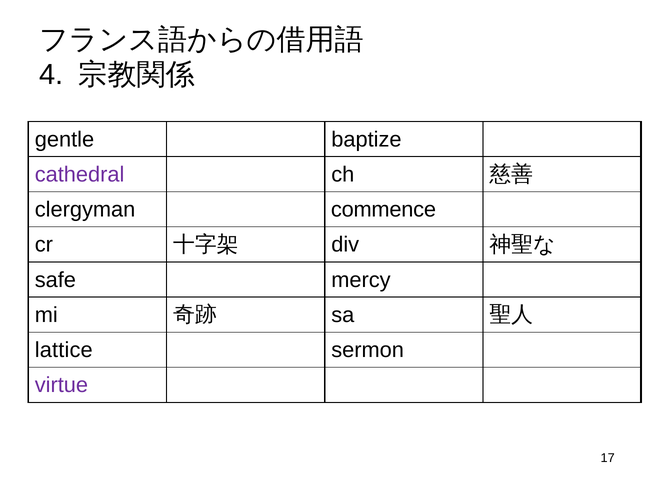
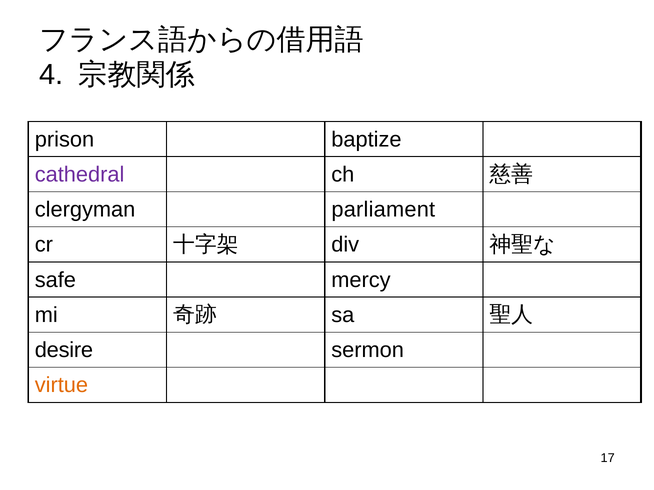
gentle: gentle -> prison
commence: commence -> parliament
lattice: lattice -> desire
virtue colour: purple -> orange
